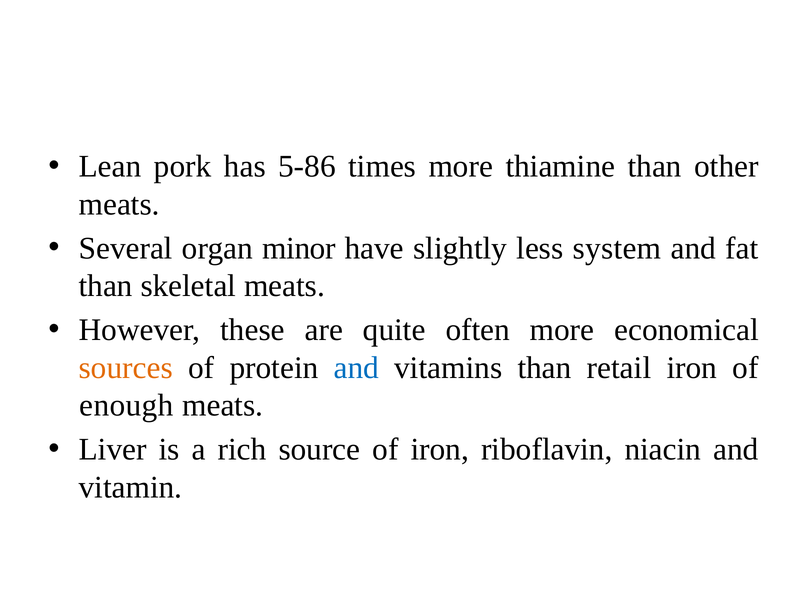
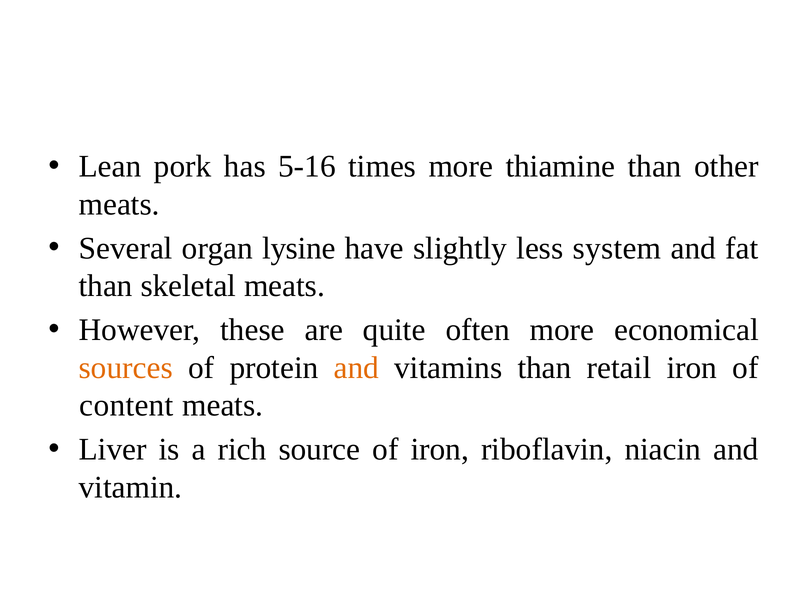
5-86: 5-86 -> 5-16
minor: minor -> lysine
and at (356, 368) colour: blue -> orange
enough: enough -> content
